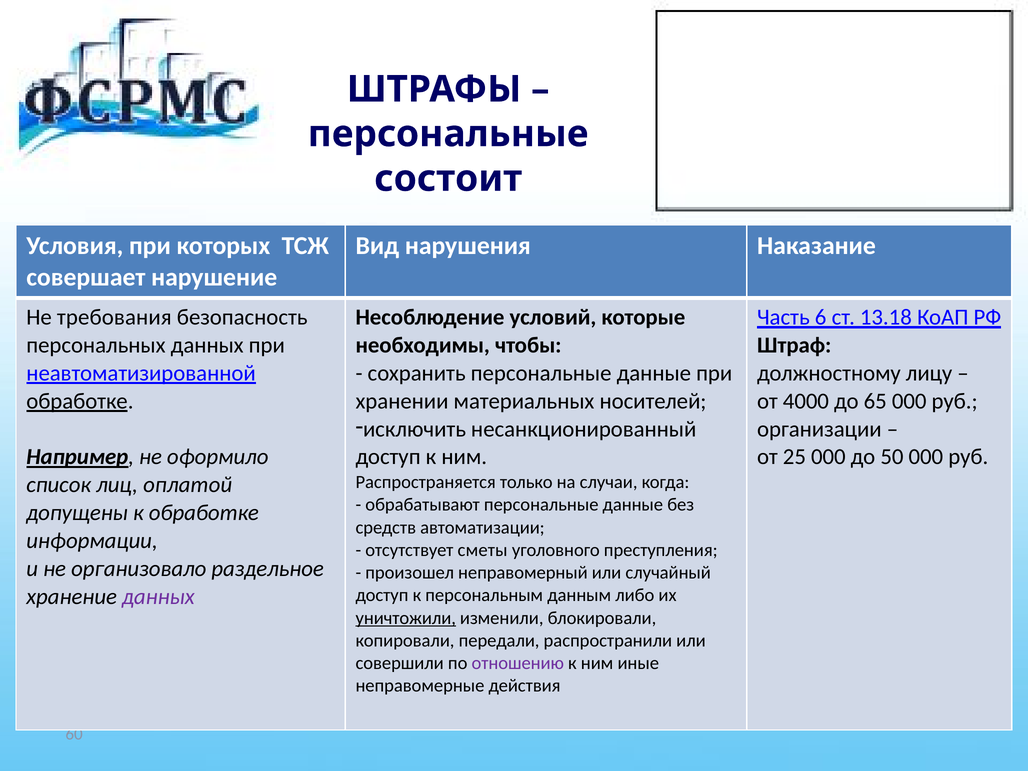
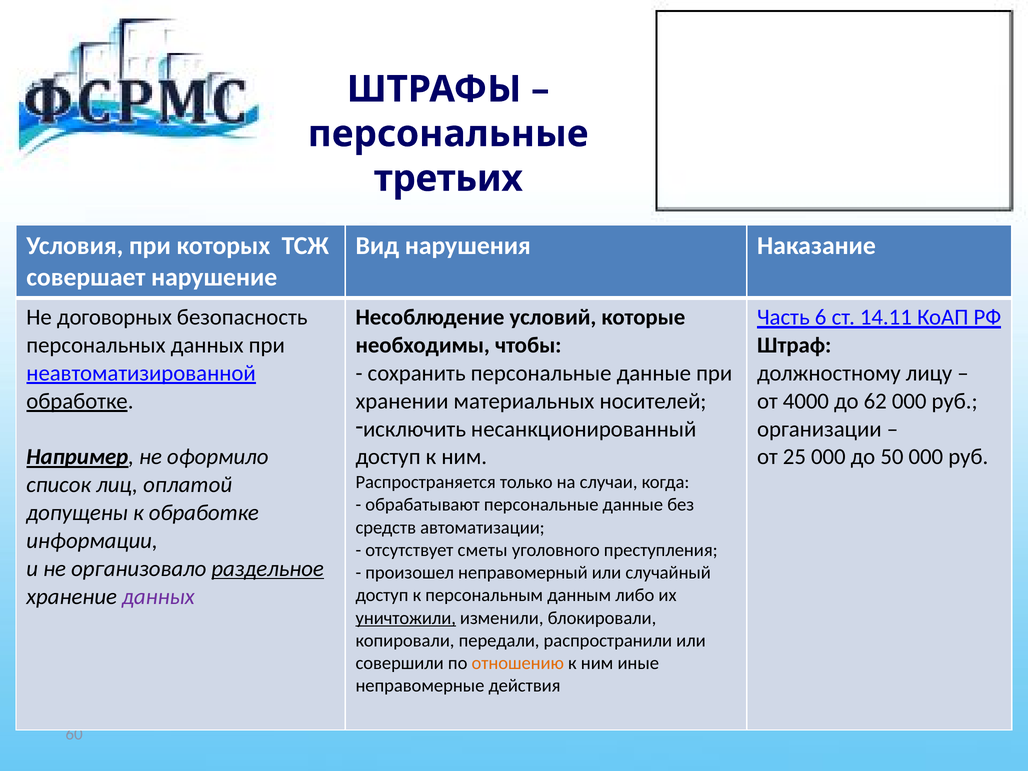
состоит: состоит -> третьих
требования: требования -> договорных
13.18: 13.18 -> 14.11
65: 65 -> 62
раздельное underline: none -> present
отношению colour: purple -> orange
